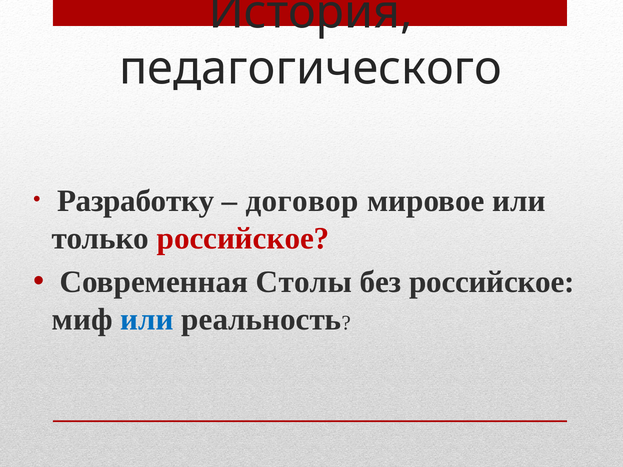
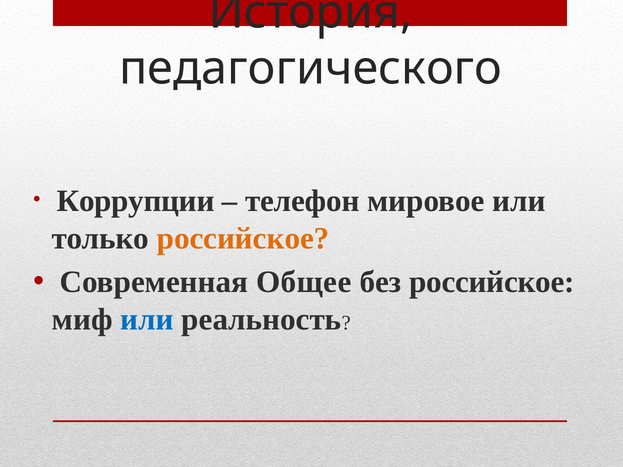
Разработку: Разработку -> Коррупции
договор: договор -> телефон
российское at (243, 239) colour: red -> orange
Столы: Столы -> Общее
